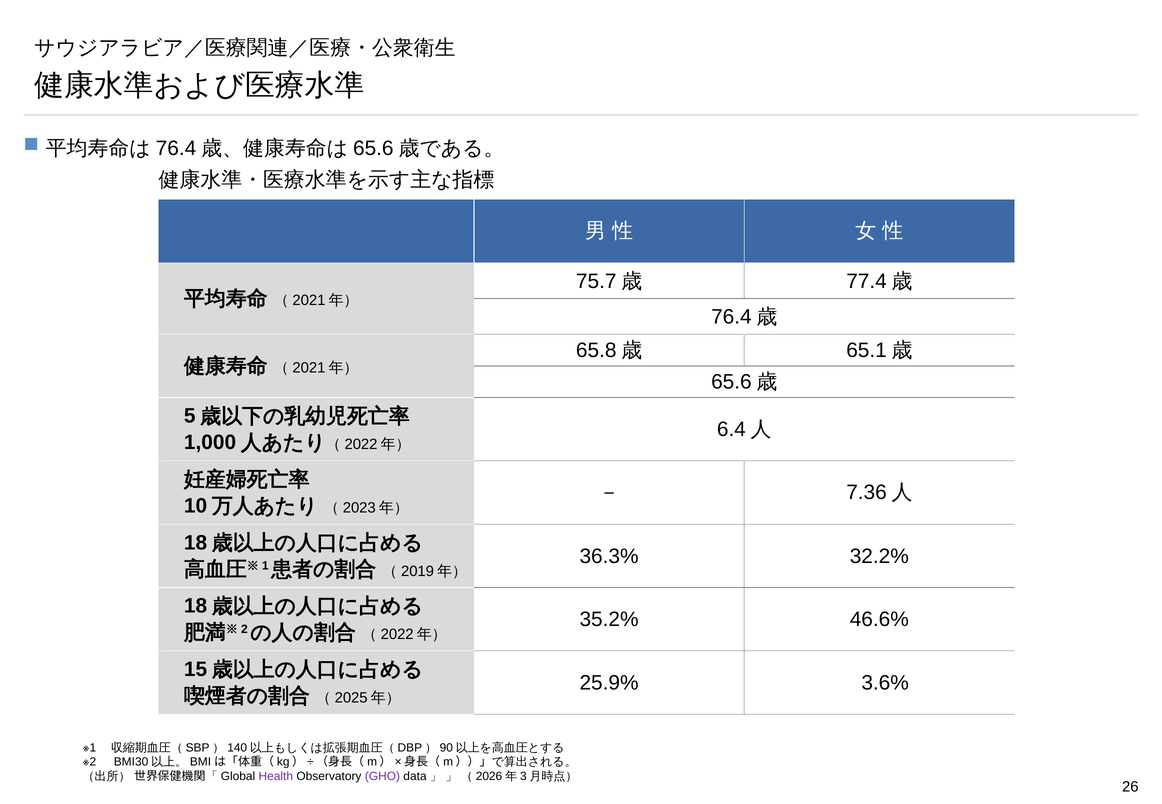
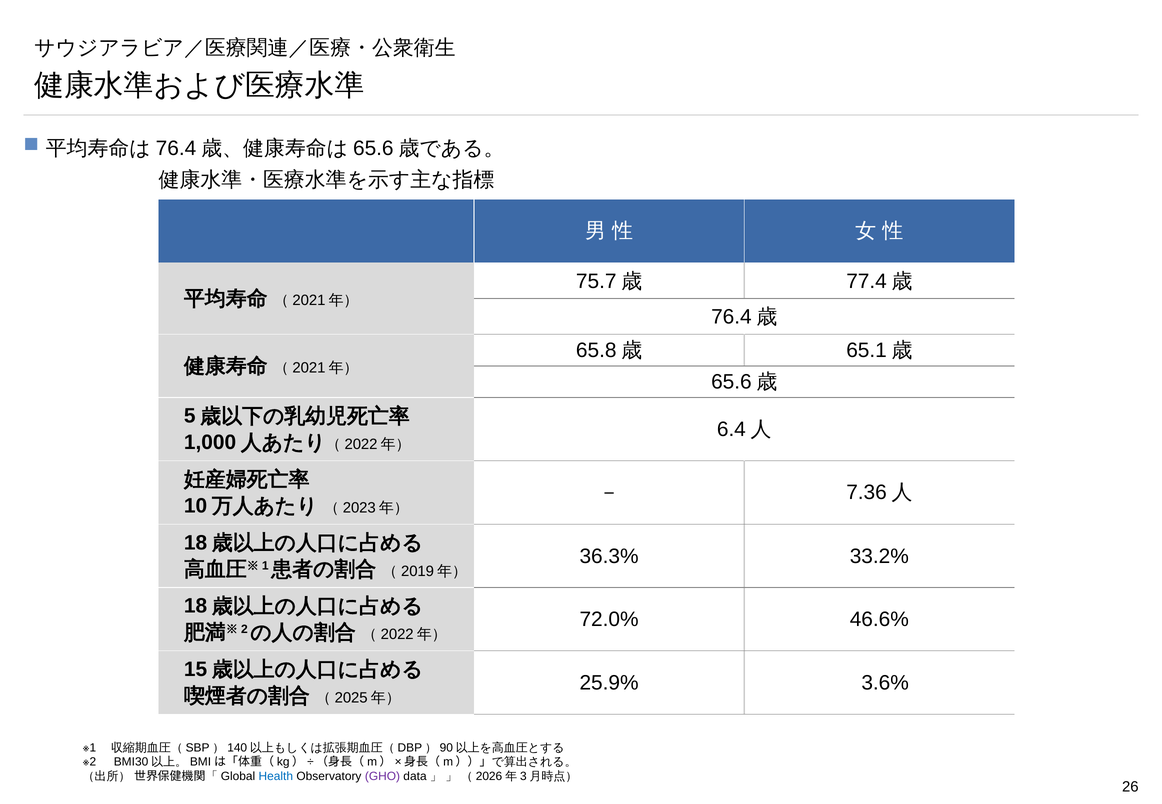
32.2%: 32.2% -> 33.2%
35.2%: 35.2% -> 72.0%
Health colour: purple -> blue
